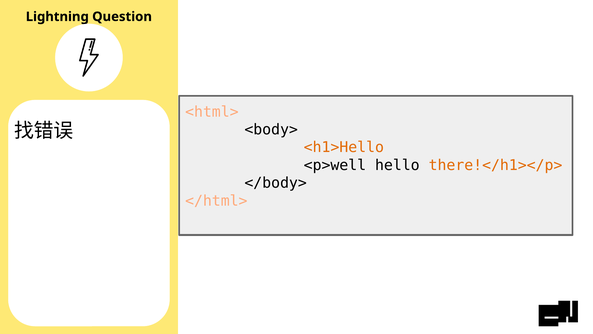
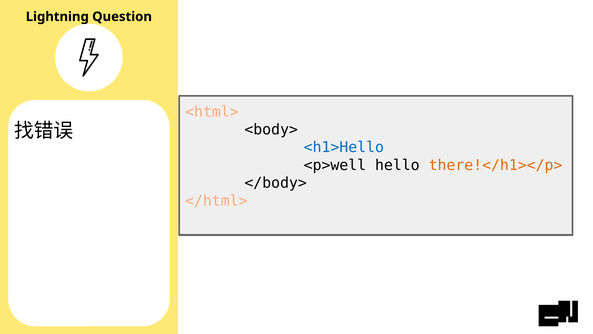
<h1>Hello colour: orange -> blue
